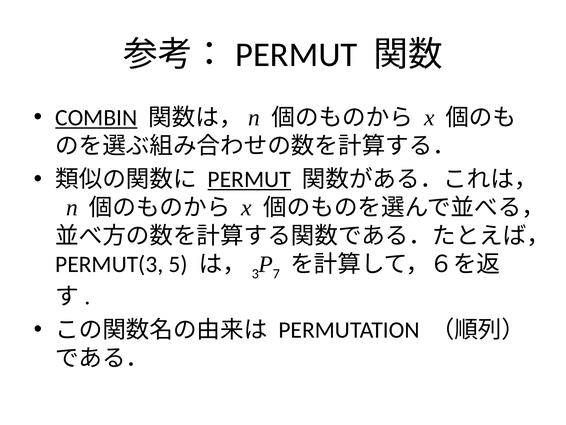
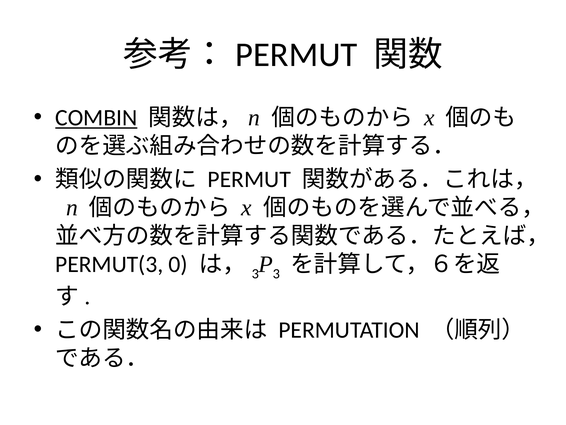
PERMUT underline: present -> none
5: 5 -> 0
7 at (276, 273): 7 -> 3
